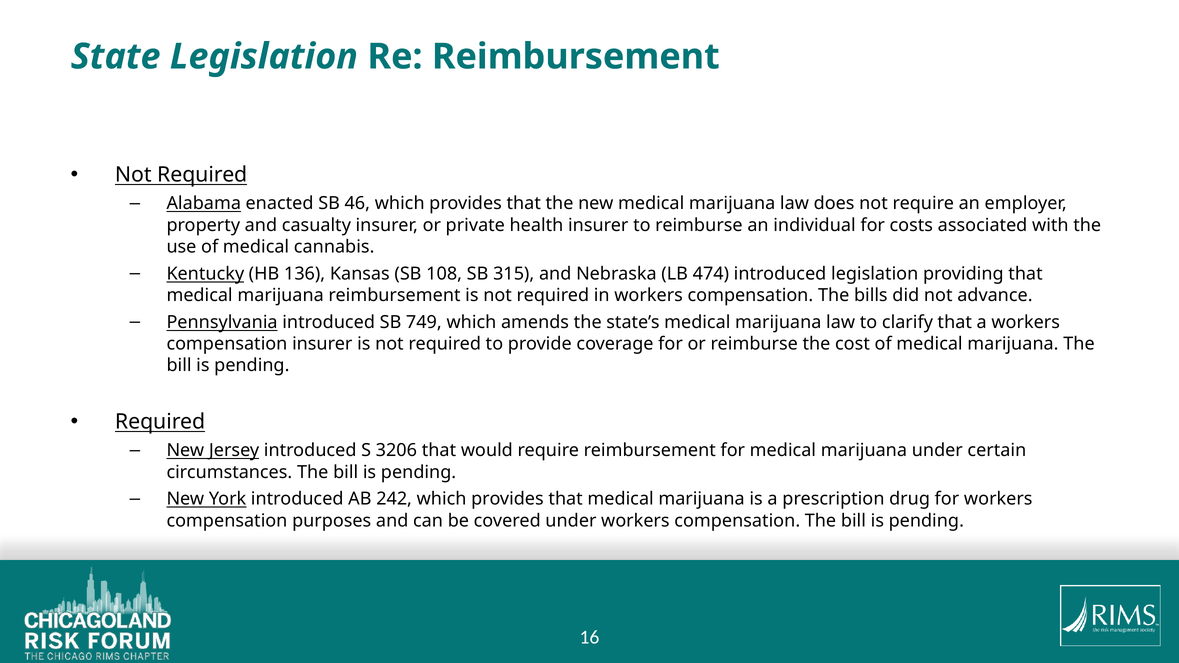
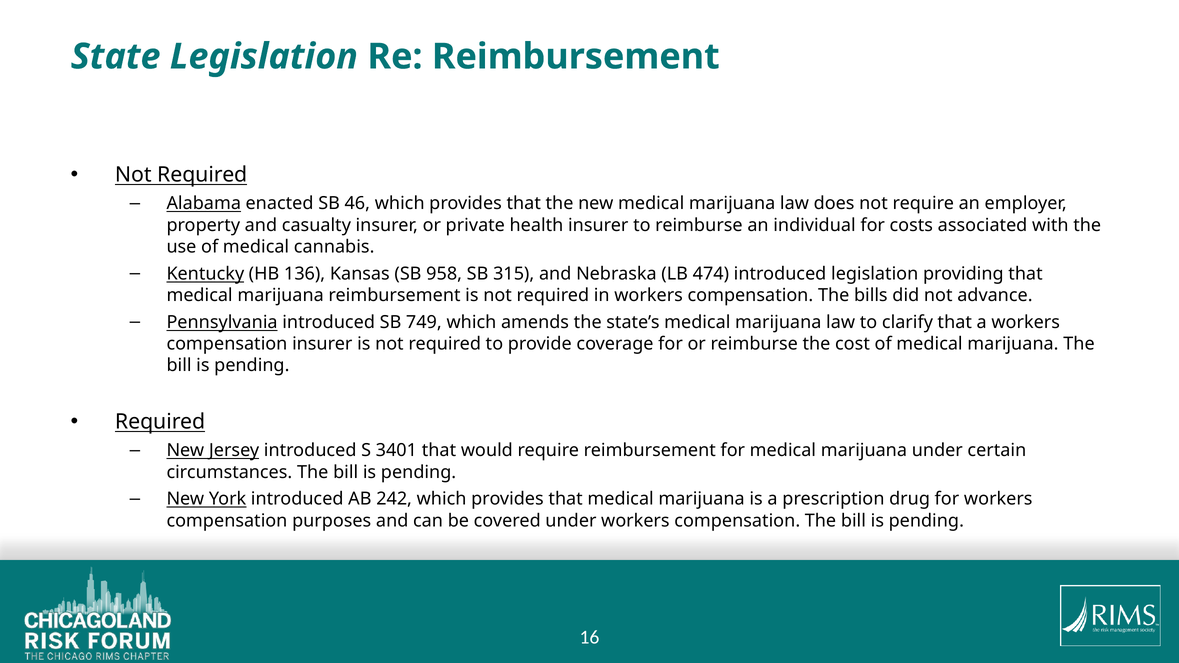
108: 108 -> 958
3206: 3206 -> 3401
